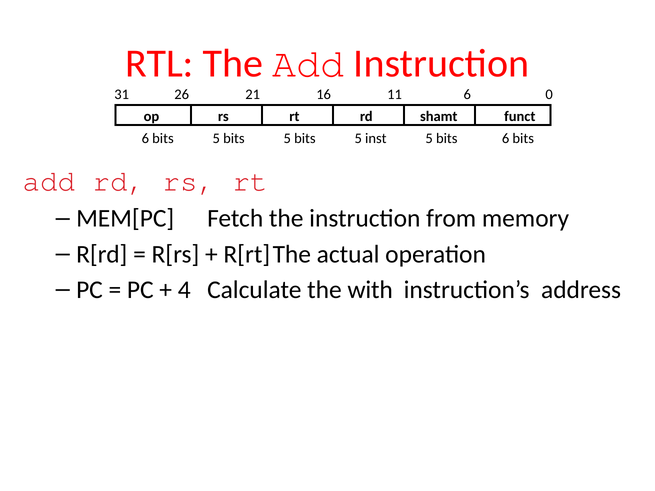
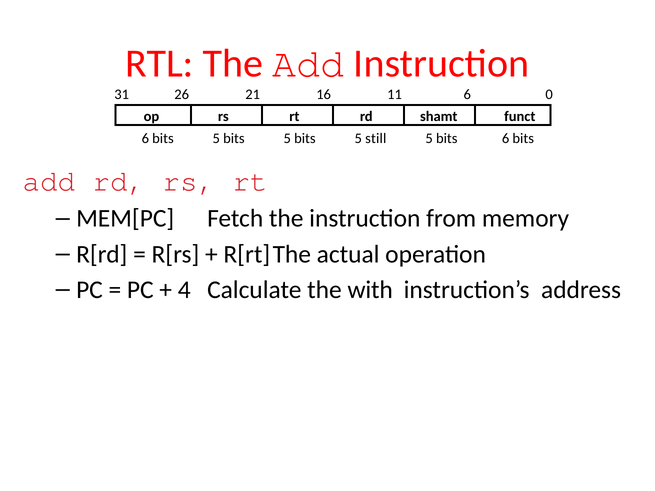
inst: inst -> still
